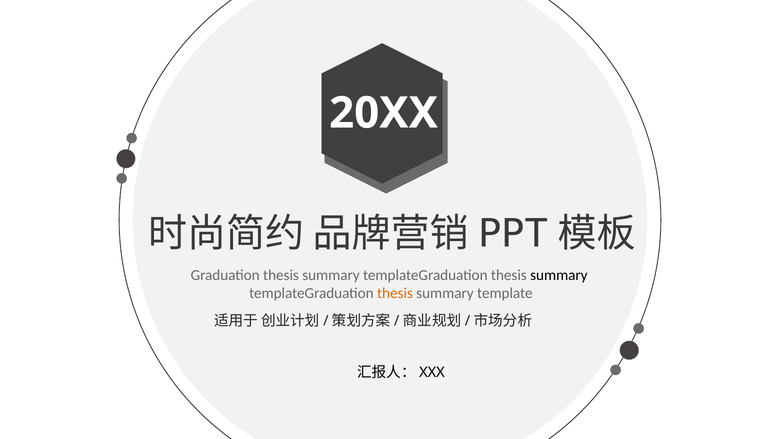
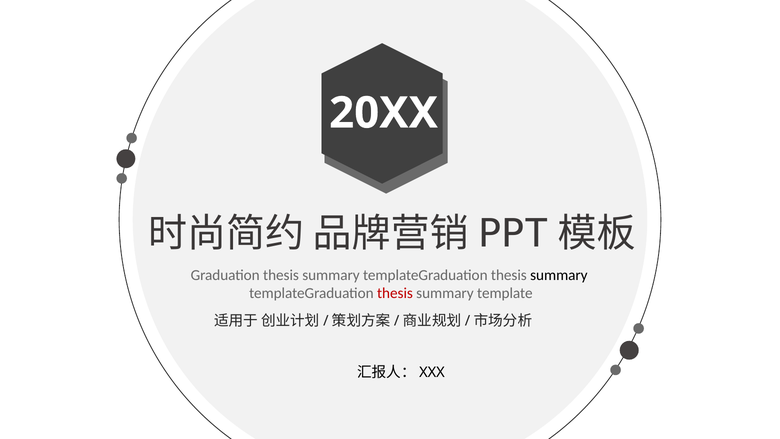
thesis at (395, 293) colour: orange -> red
